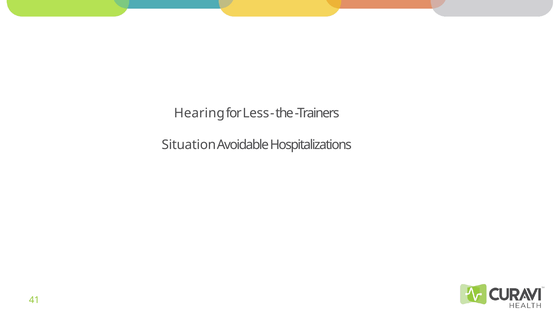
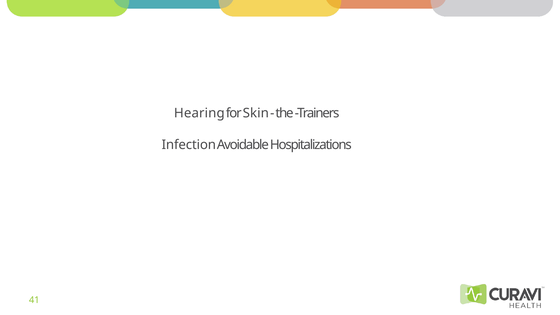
Less: Less -> Skin
Situation: Situation -> Infection
